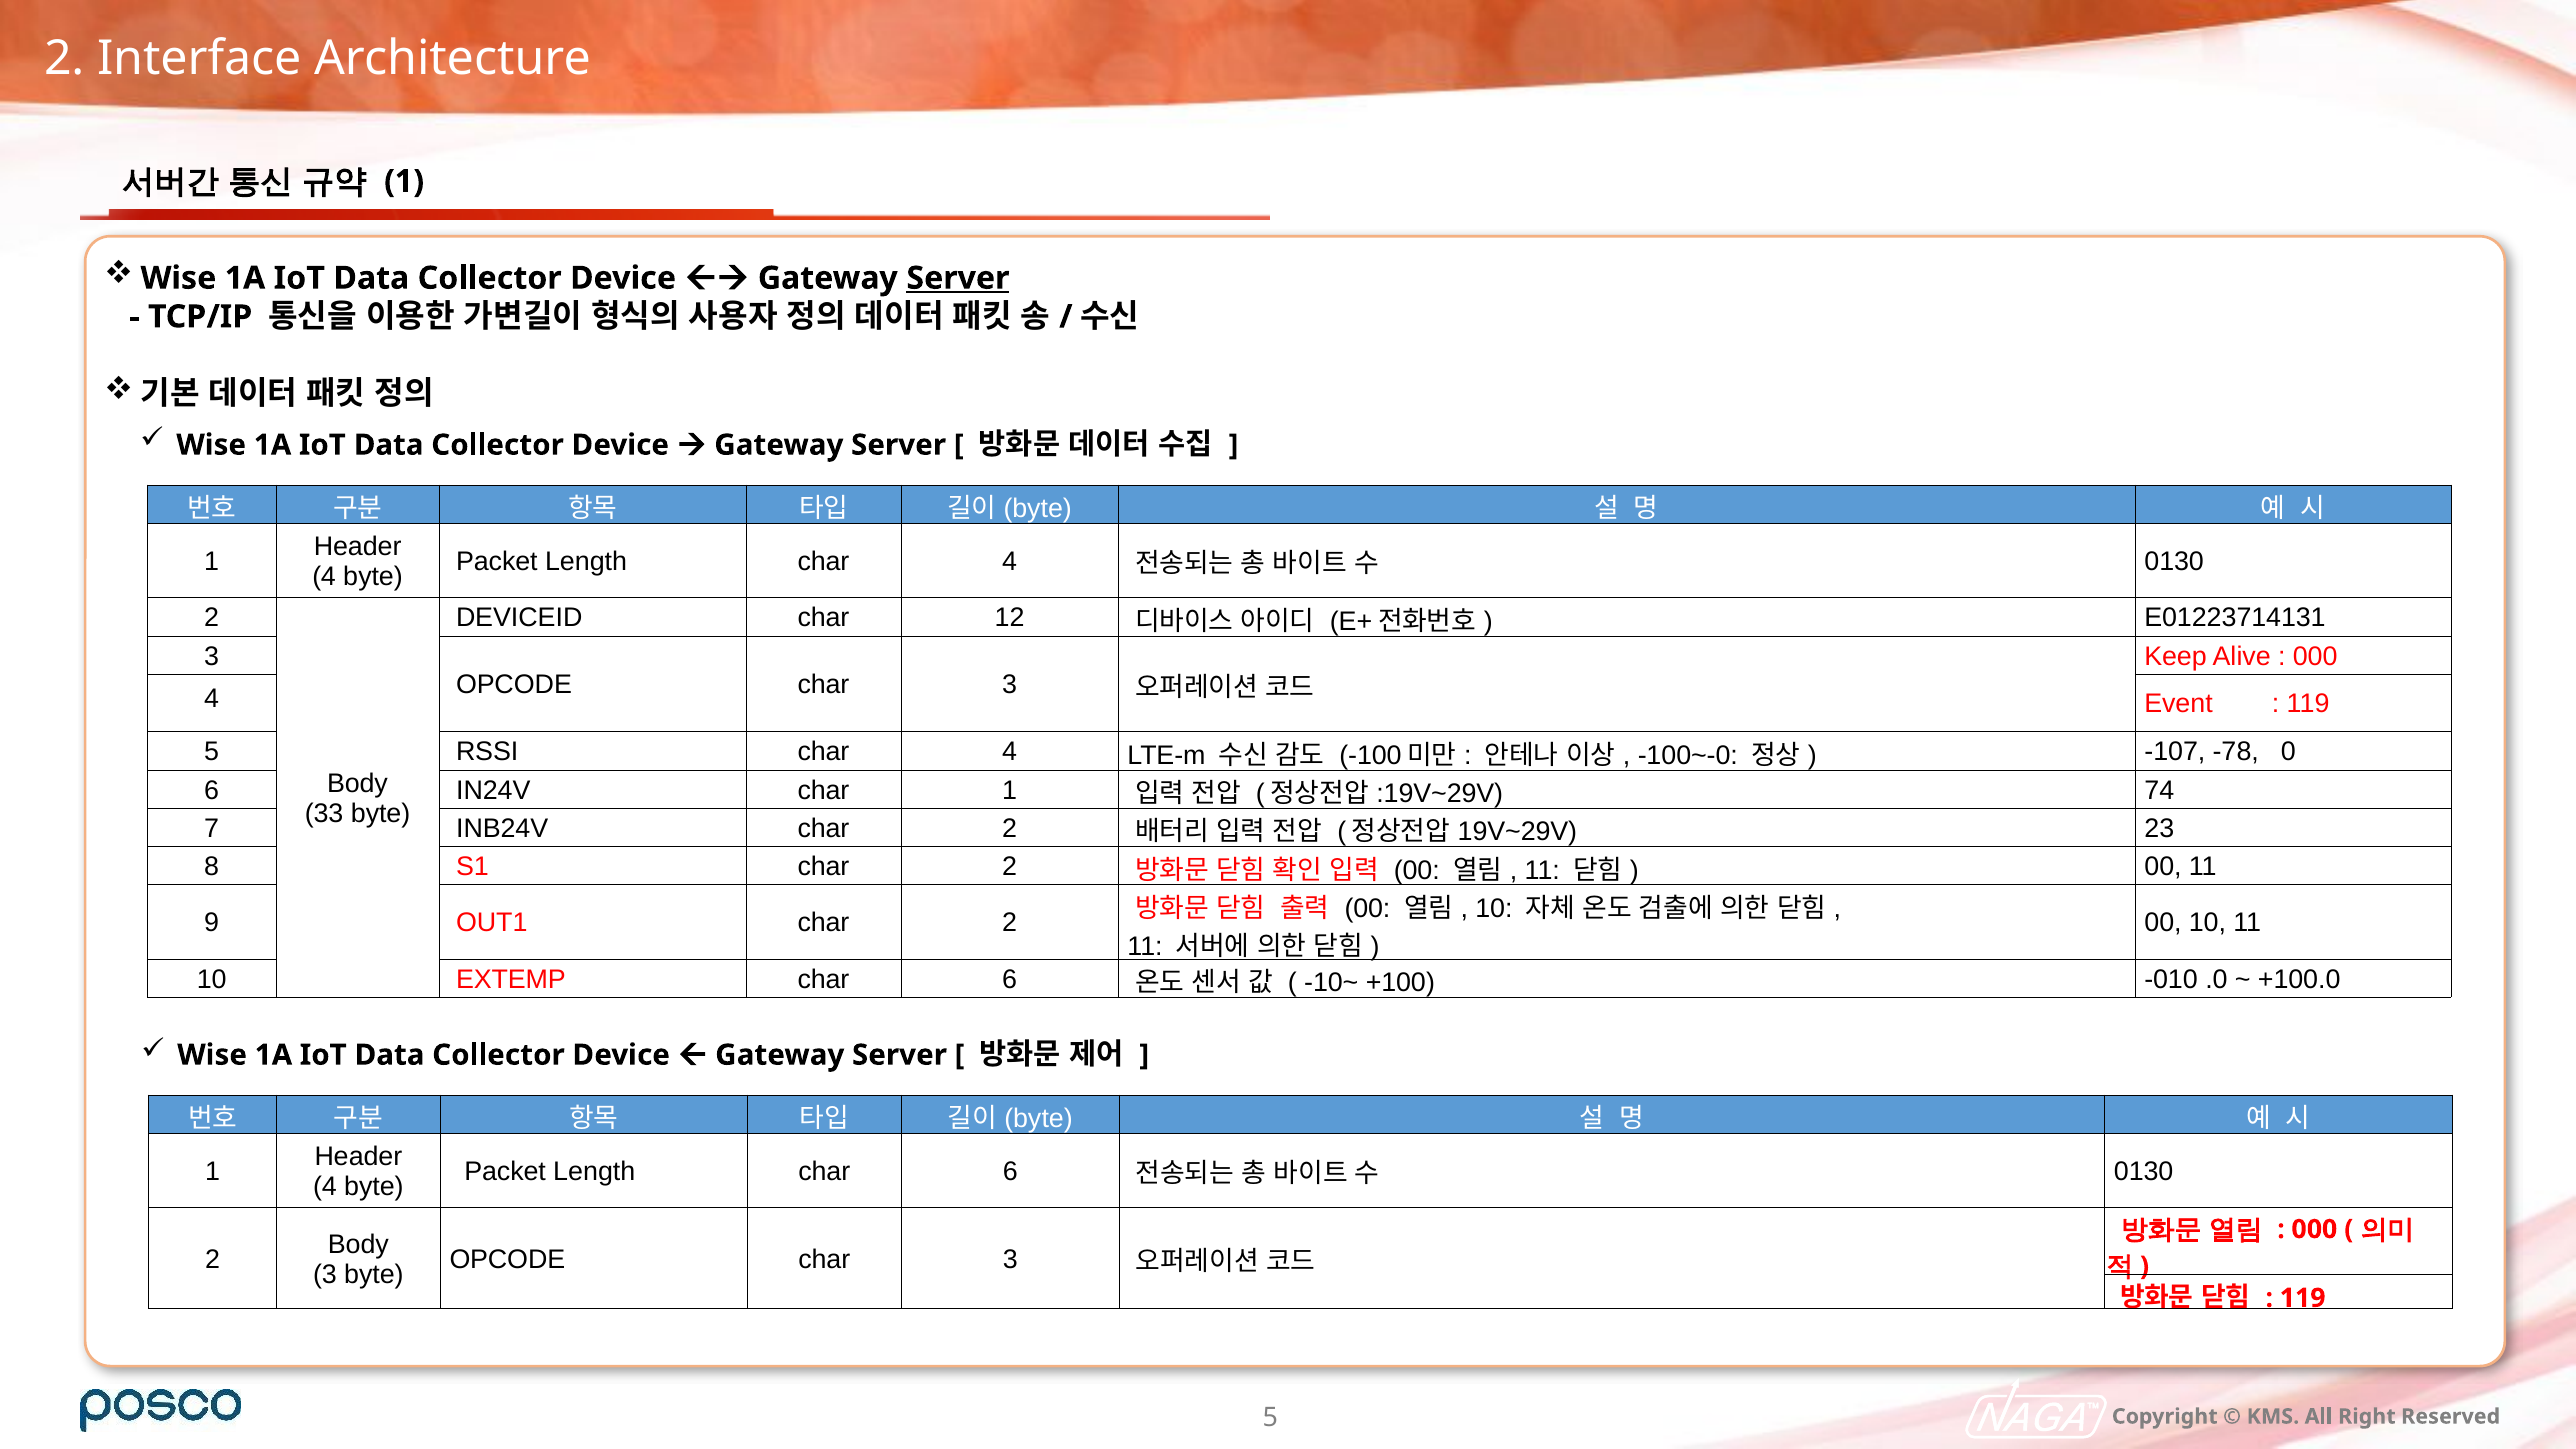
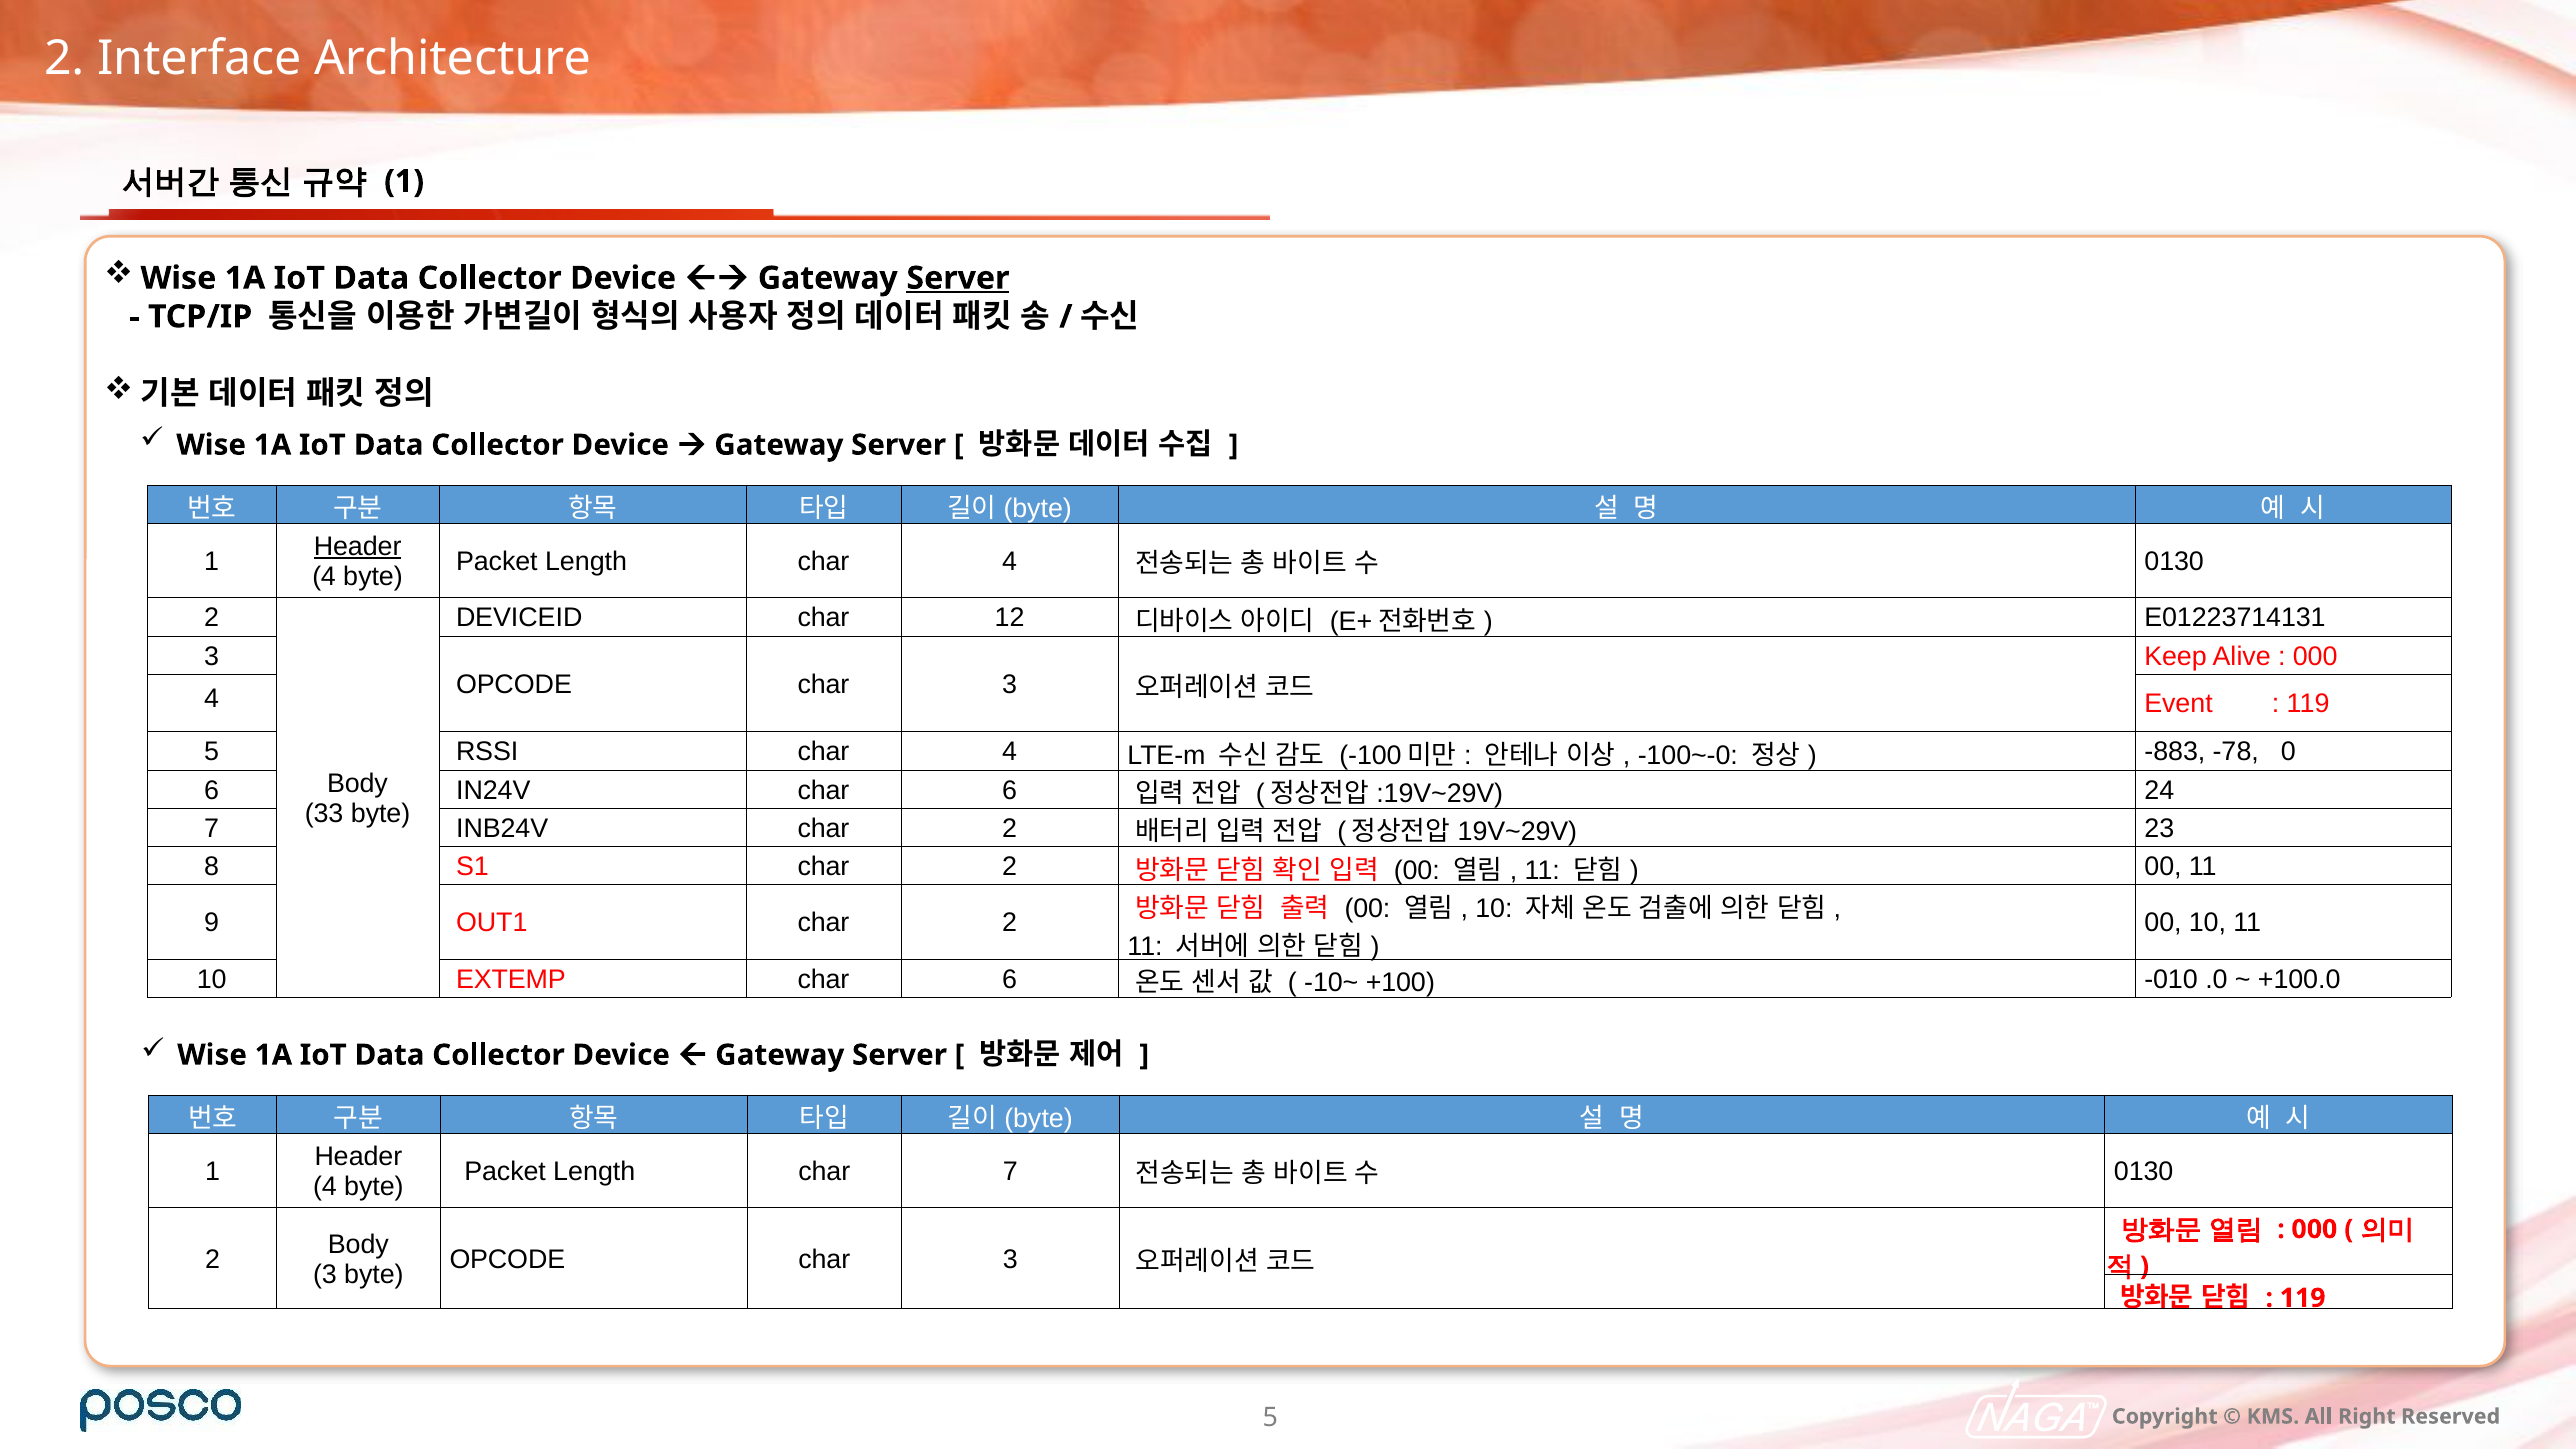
Header at (358, 547) underline: none -> present
-107: -107 -> -883
IN24V char 1: 1 -> 6
74: 74 -> 24
Length char 6: 6 -> 7
